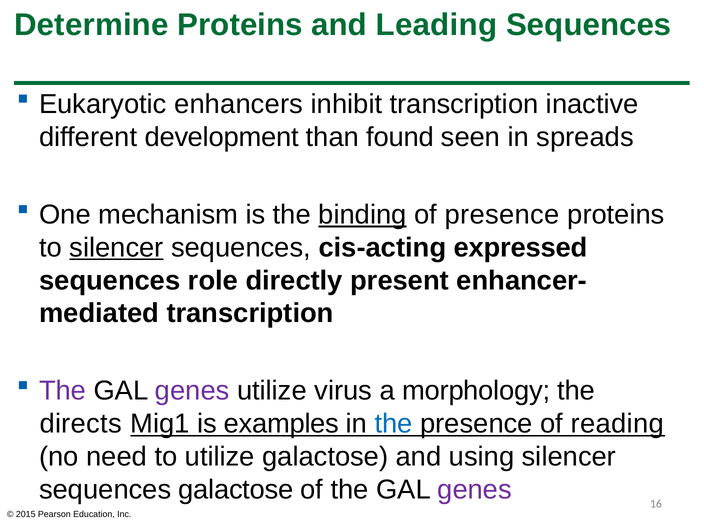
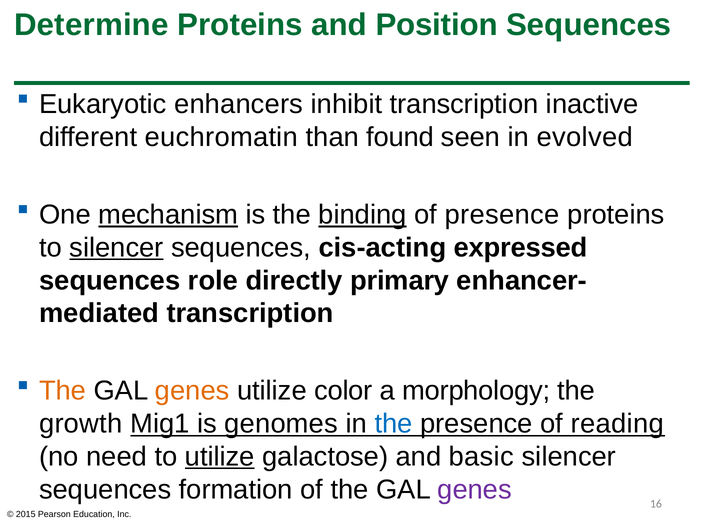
Leading: Leading -> Position
development: development -> euchromatin
spreads: spreads -> evolved
mechanism underline: none -> present
present: present -> primary
The at (63, 391) colour: purple -> orange
genes at (192, 391) colour: purple -> orange
virus: virus -> color
directs: directs -> growth
examples: examples -> genomes
utilize at (220, 457) underline: none -> present
using: using -> basic
sequences galactose: galactose -> formation
